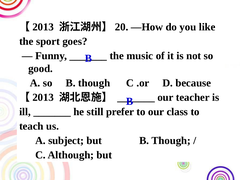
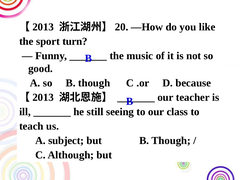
goes: goes -> turn
prefer: prefer -> seeing
